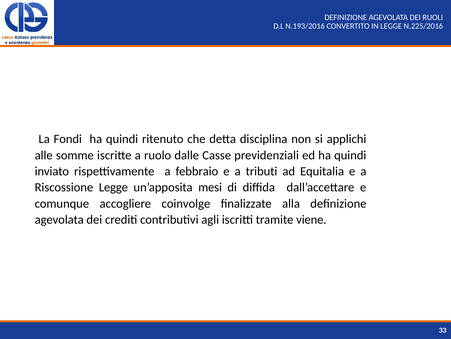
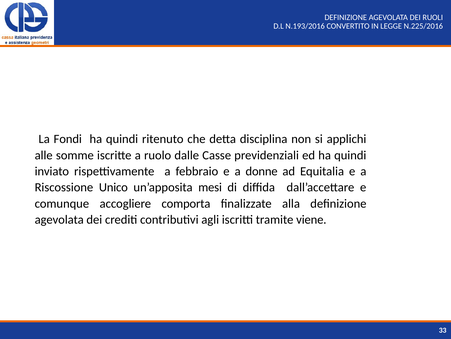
tributi: tributi -> donne
Riscossione Legge: Legge -> Unico
coinvolge: coinvolge -> comporta
